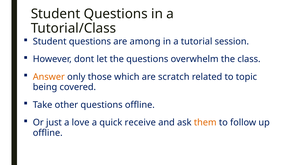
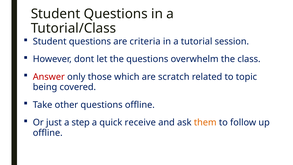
among: among -> criteria
Answer colour: orange -> red
love: love -> step
